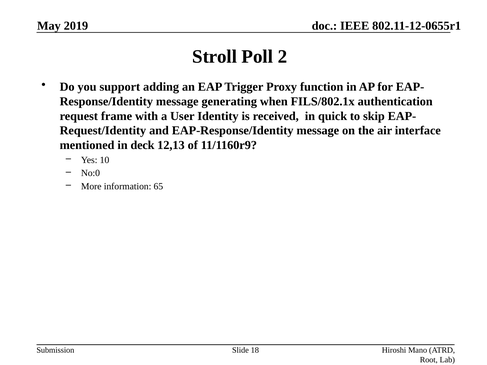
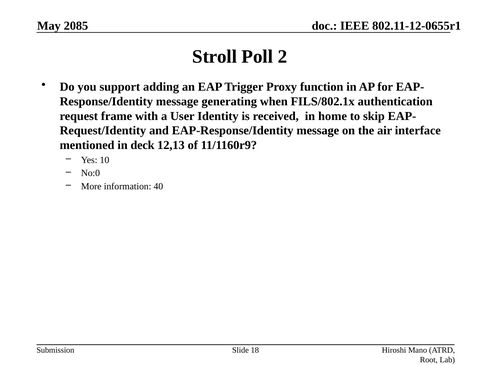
2019: 2019 -> 2085
quick: quick -> home
65: 65 -> 40
